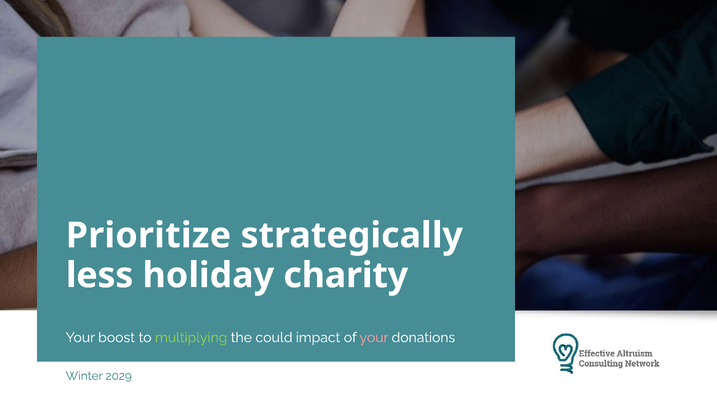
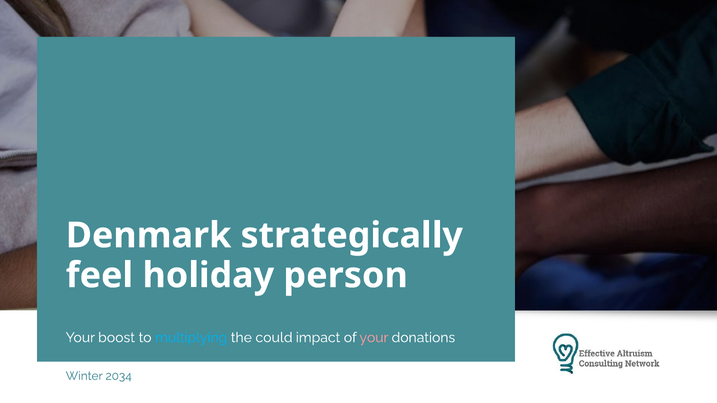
Prioritize: Prioritize -> Denmark
less: less -> feel
charity: charity -> person
multiplying colour: light green -> light blue
2029: 2029 -> 2034
